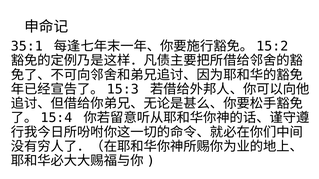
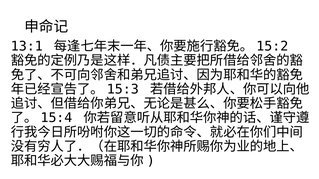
35:1: 35:1 -> 13:1
